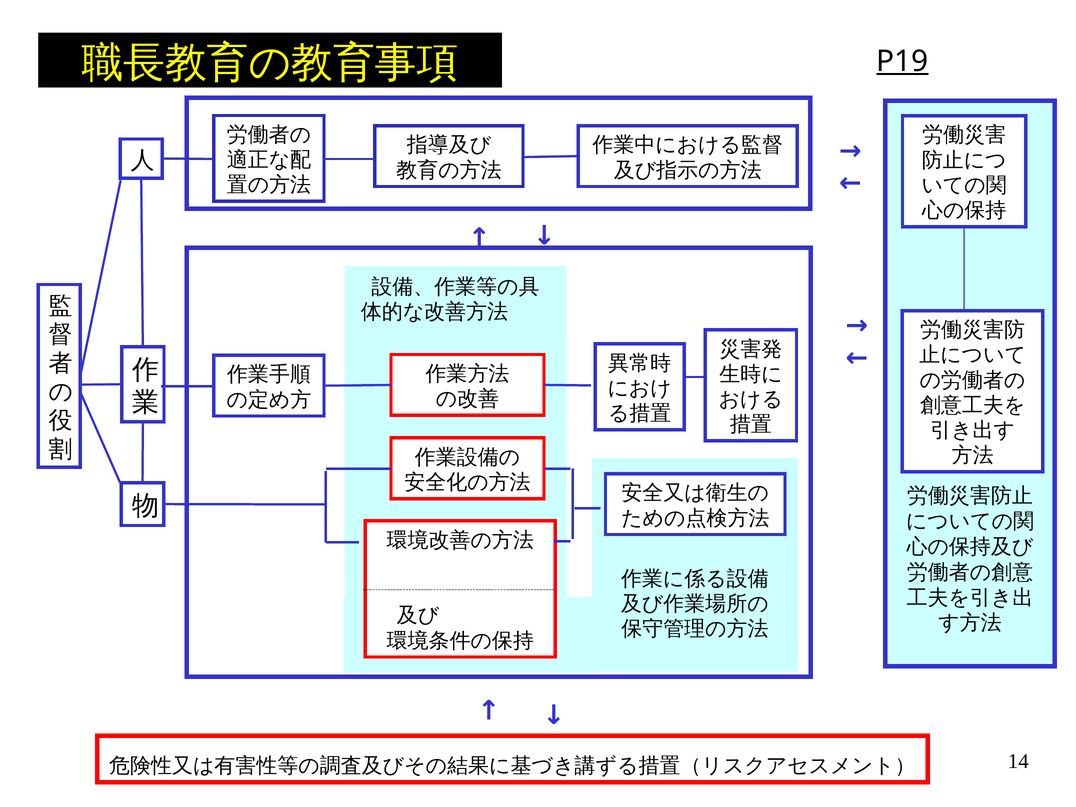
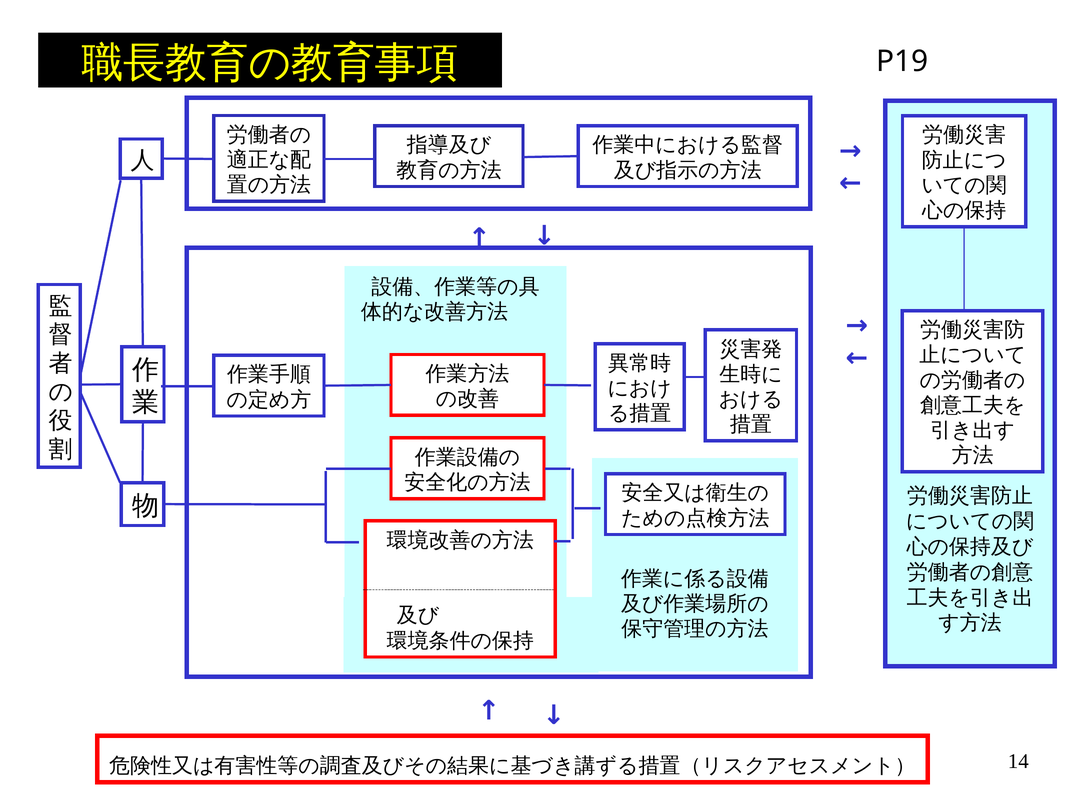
P19 underline: present -> none
